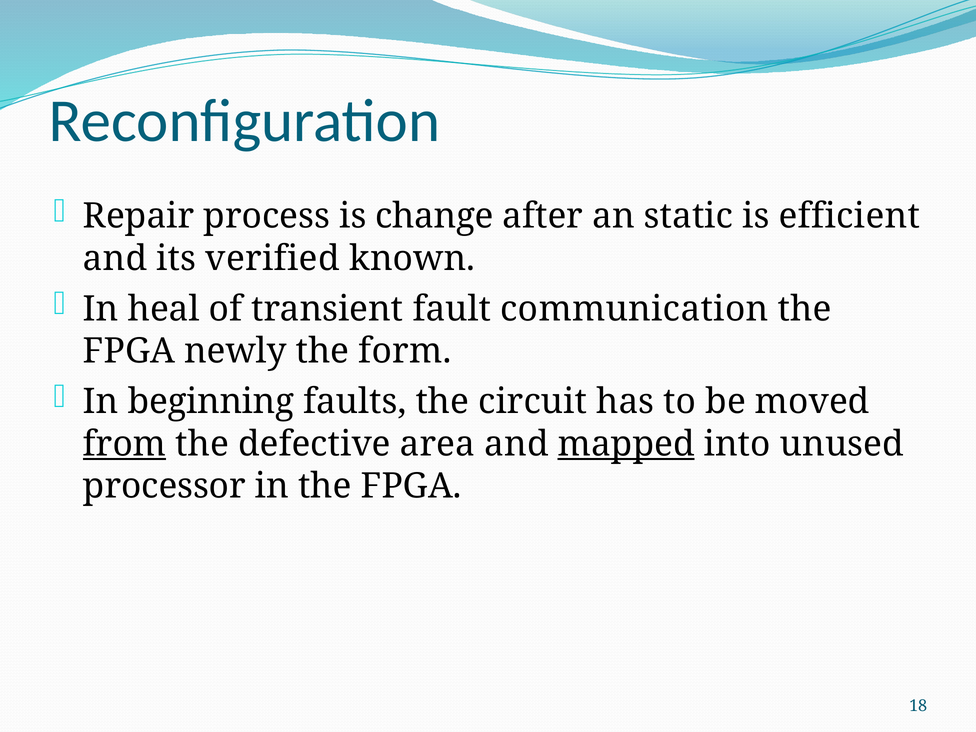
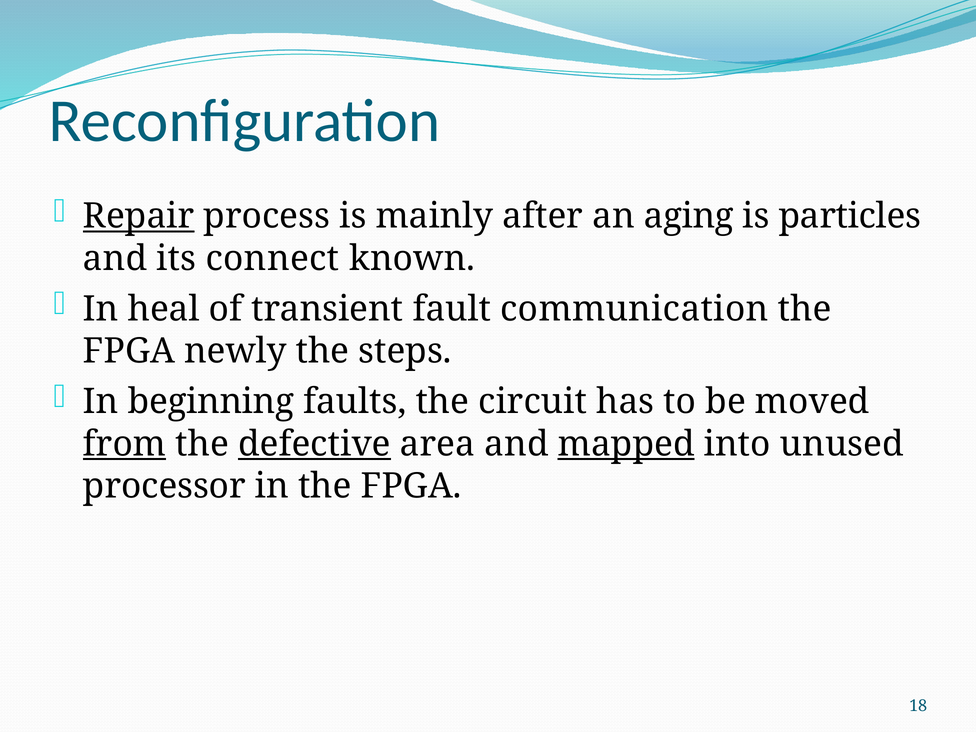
Repair underline: none -> present
change: change -> mainly
static: static -> aging
efficient: efficient -> particles
verified: verified -> connect
form: form -> steps
defective underline: none -> present
